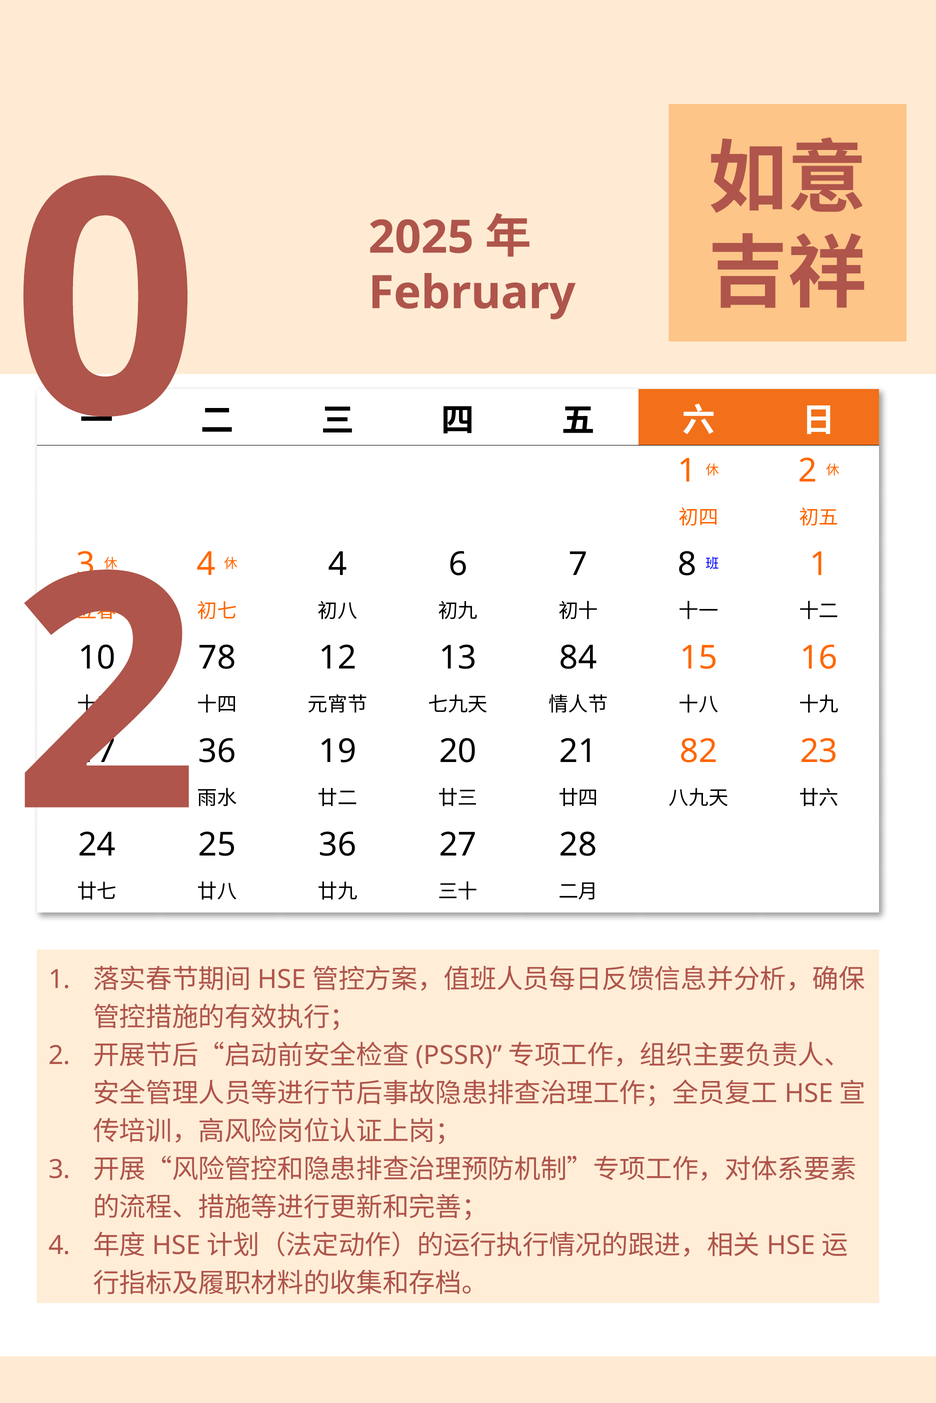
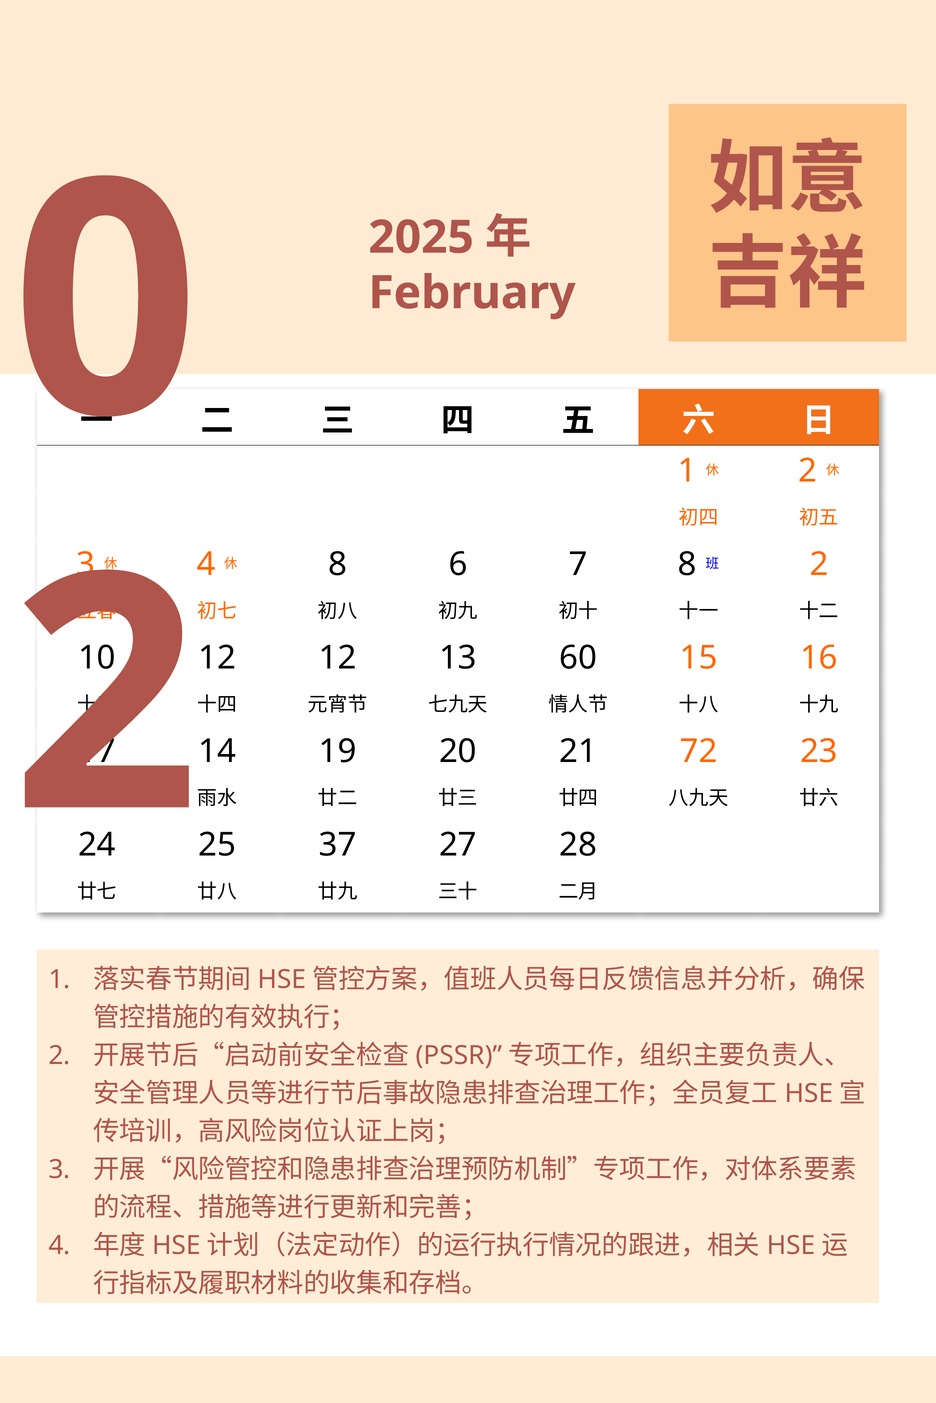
4 at (338, 565): 4 -> 8
1 at (819, 565): 1 -> 2
78 at (217, 658): 78 -> 12
84: 84 -> 60
36 at (217, 752): 36 -> 14
82: 82 -> 72
25 36: 36 -> 37
